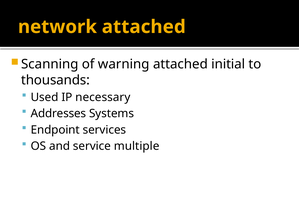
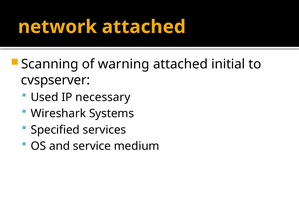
thousands: thousands -> cvspserver
Addresses: Addresses -> Wireshark
Endpoint: Endpoint -> Specified
multiple: multiple -> medium
